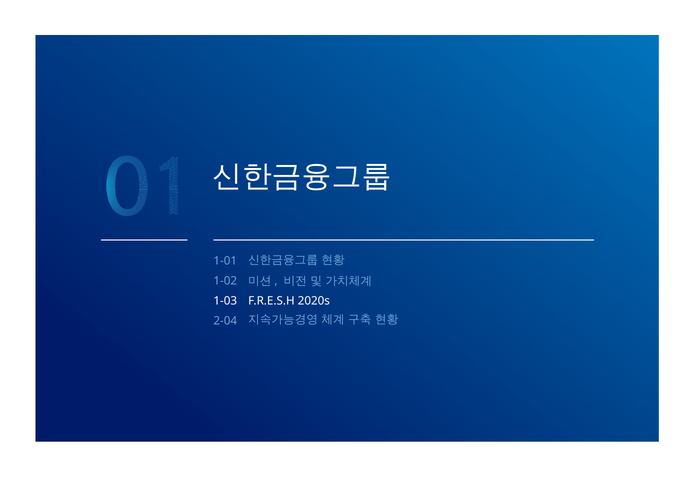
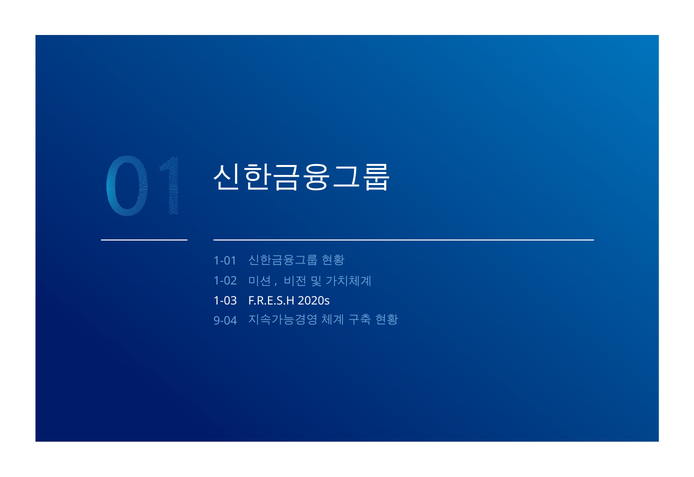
2-04: 2-04 -> 9-04
